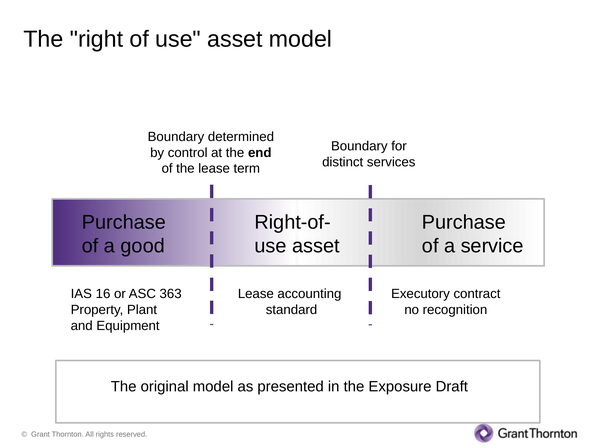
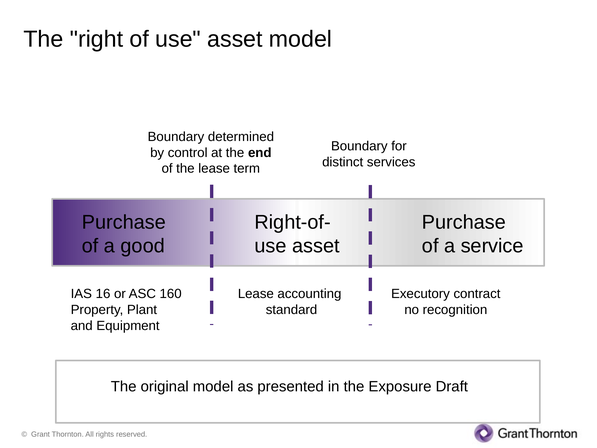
363: 363 -> 160
